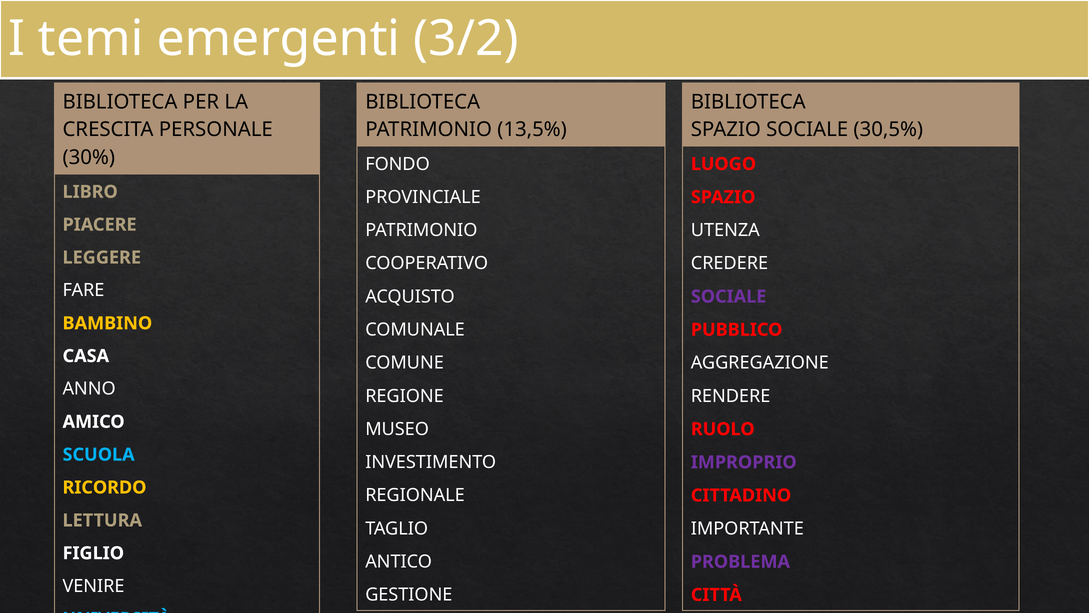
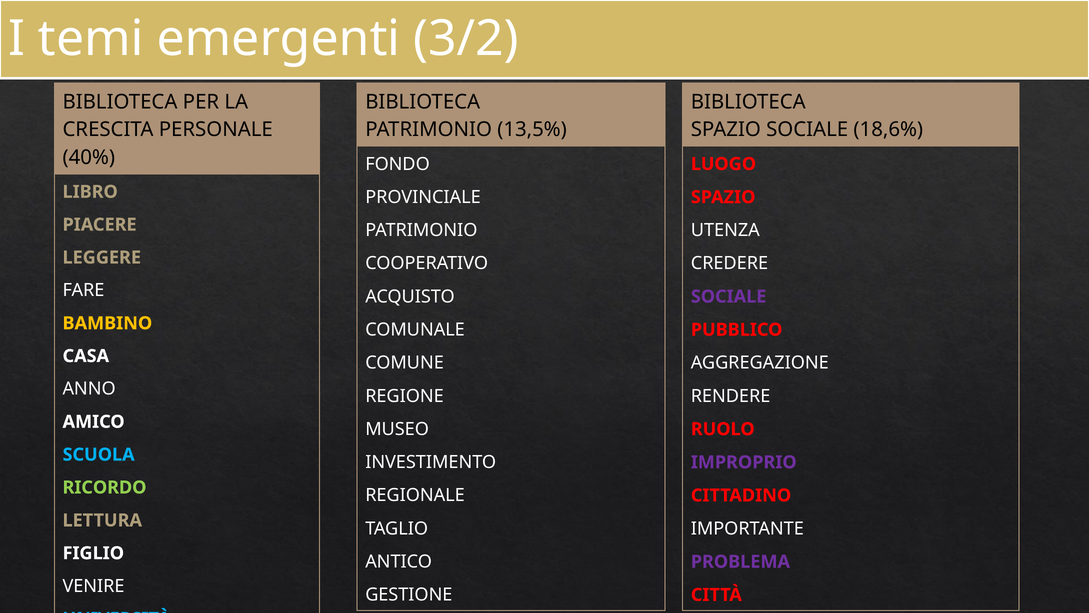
30,5%: 30,5% -> 18,6%
30%: 30% -> 40%
RICORDO colour: yellow -> light green
